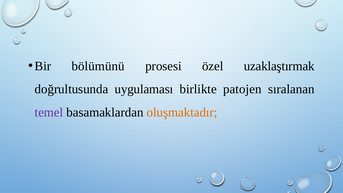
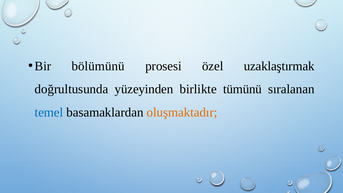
uygulaması: uygulaması -> yüzeyinden
patojen: patojen -> tümünü
temel colour: purple -> blue
